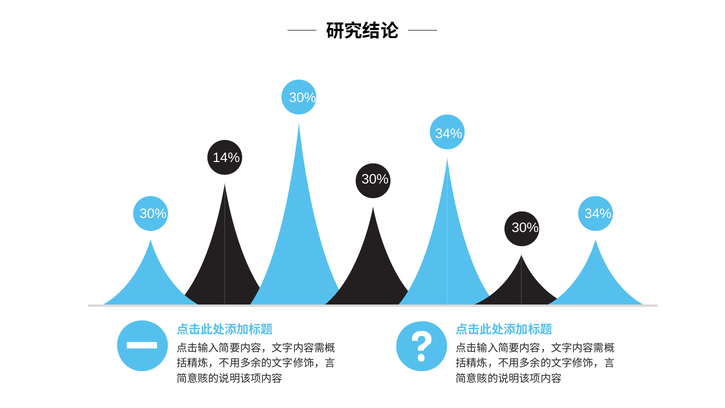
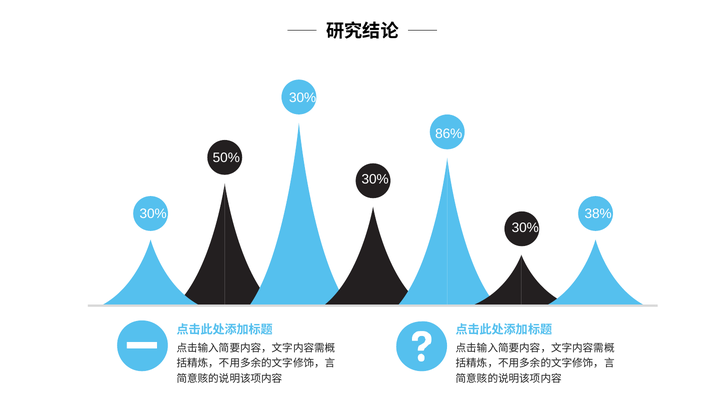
34% at (449, 134): 34% -> 86%
14%: 14% -> 50%
34% at (598, 214): 34% -> 38%
